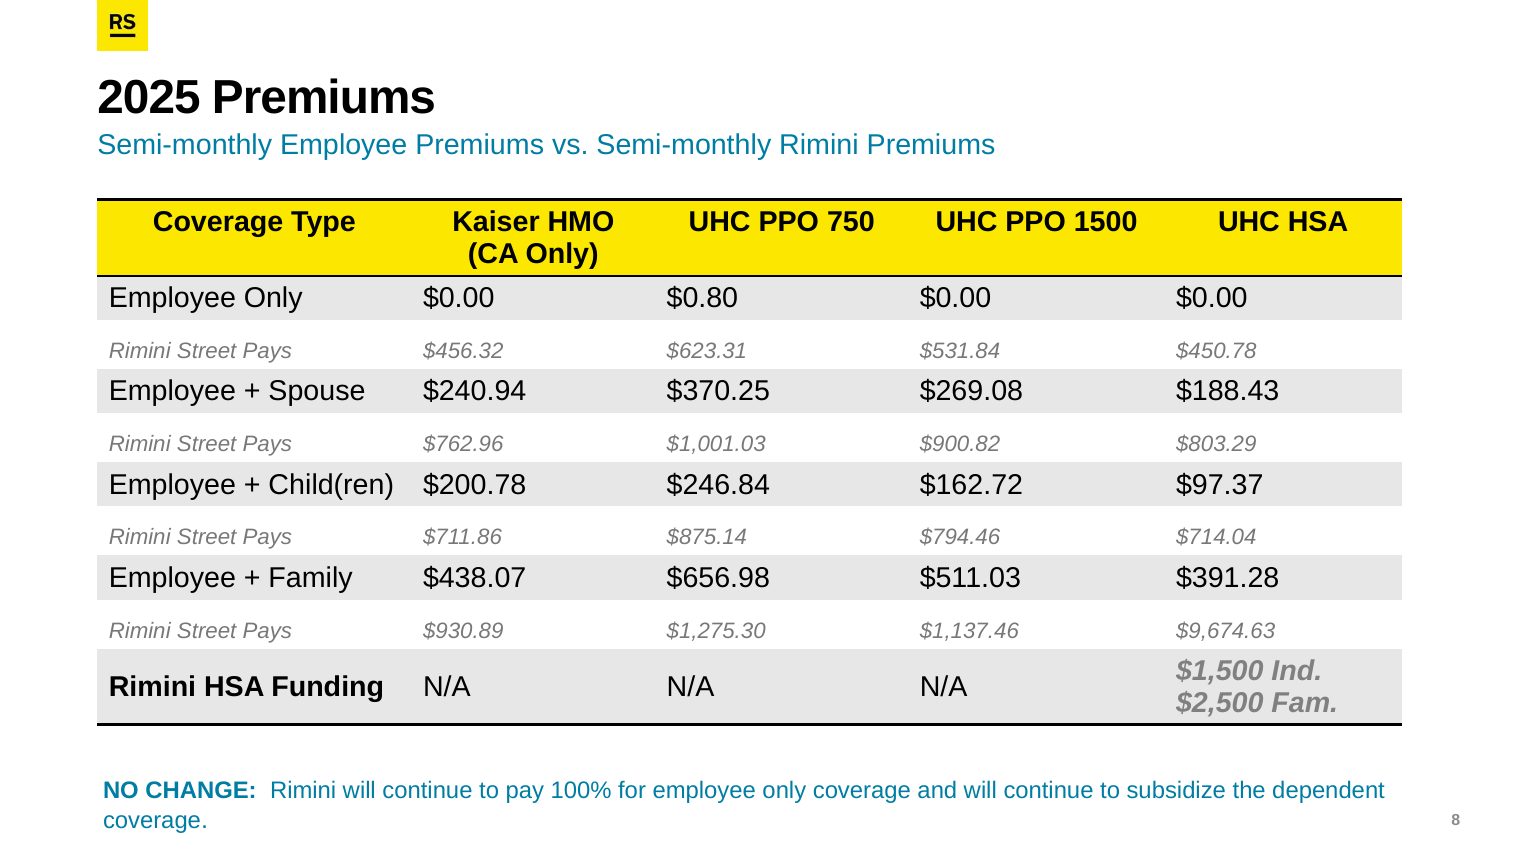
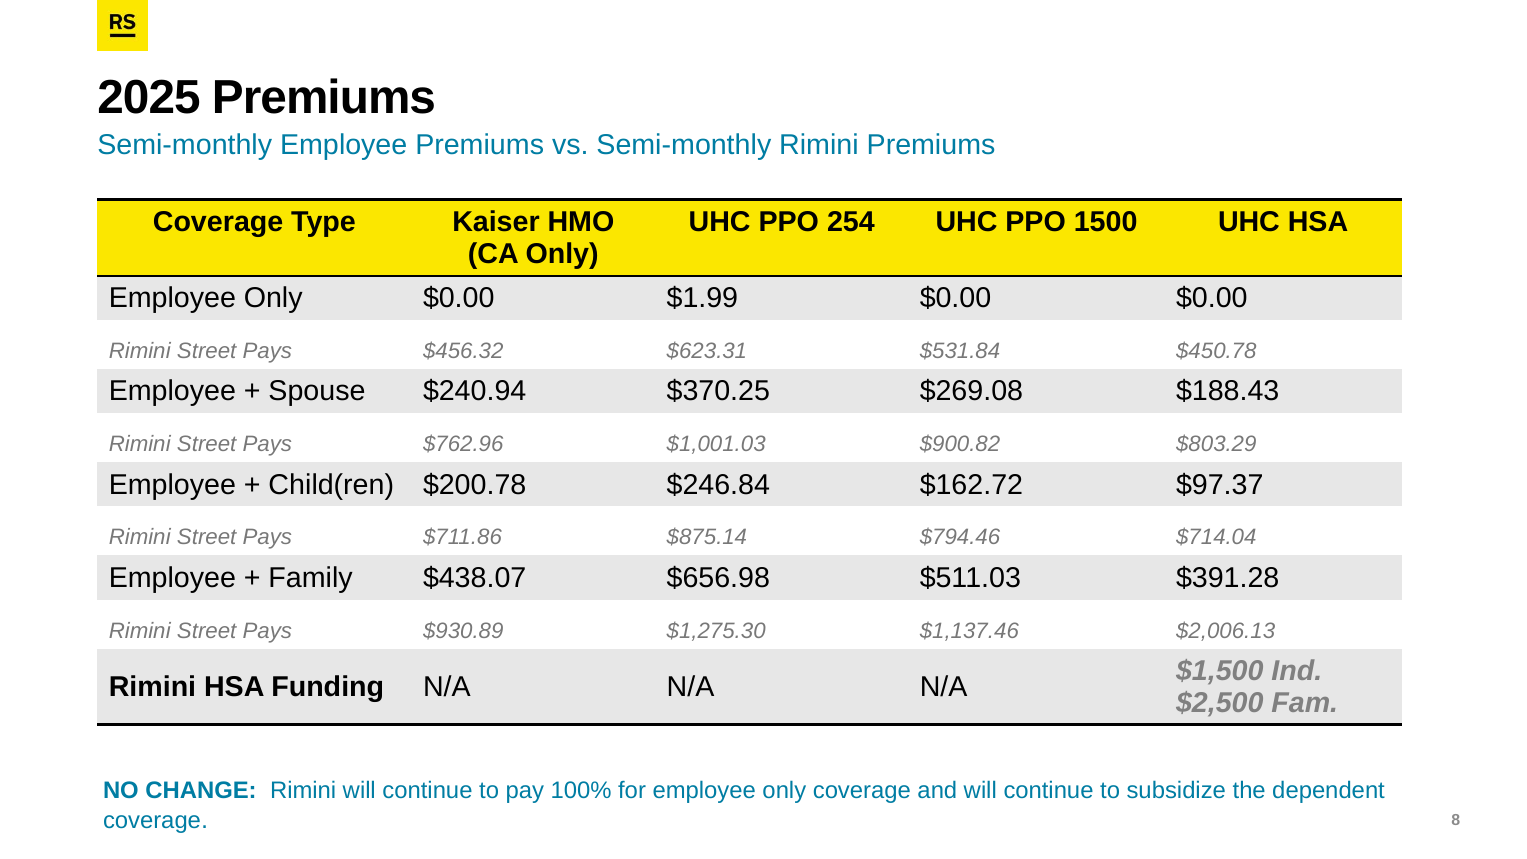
750: 750 -> 254
$0.80: $0.80 -> $1.99
$9,674.63: $9,674.63 -> $2,006.13
